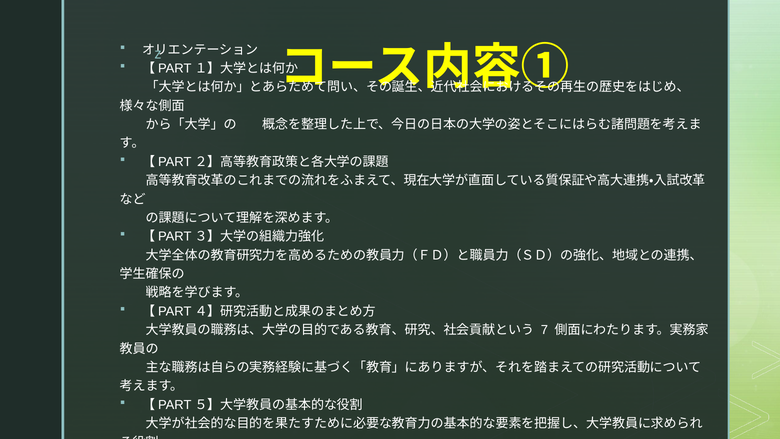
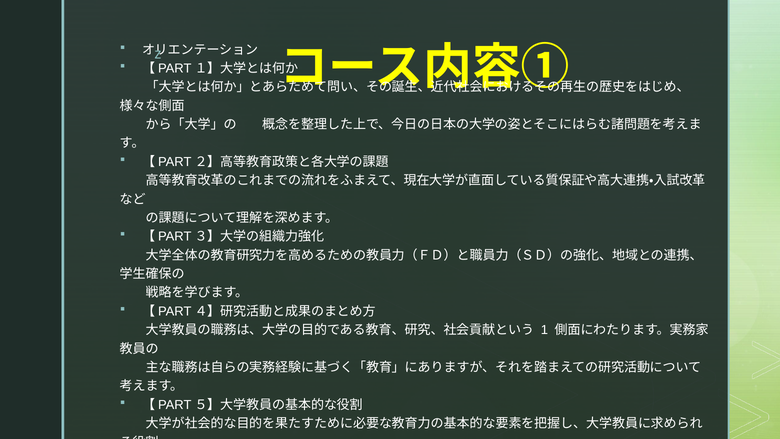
7: 7 -> 1
